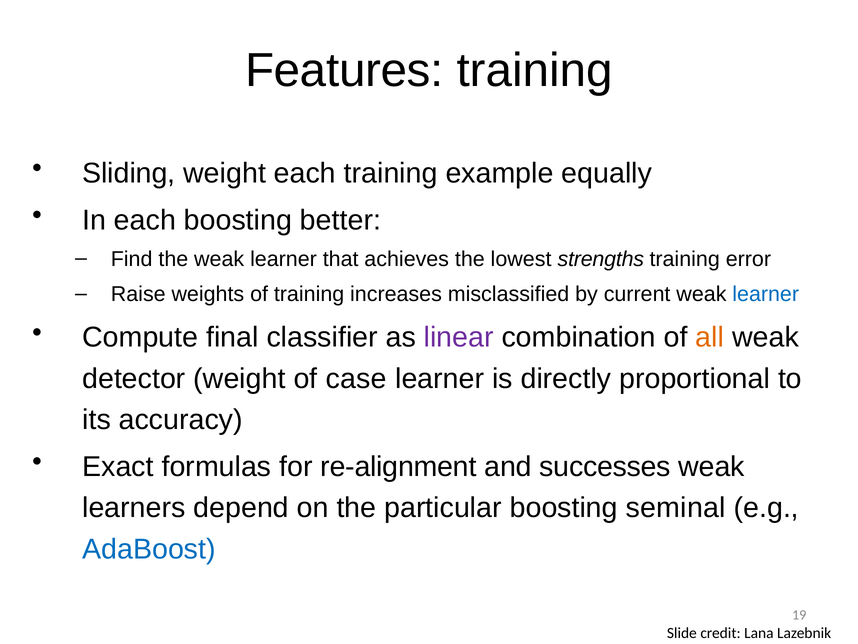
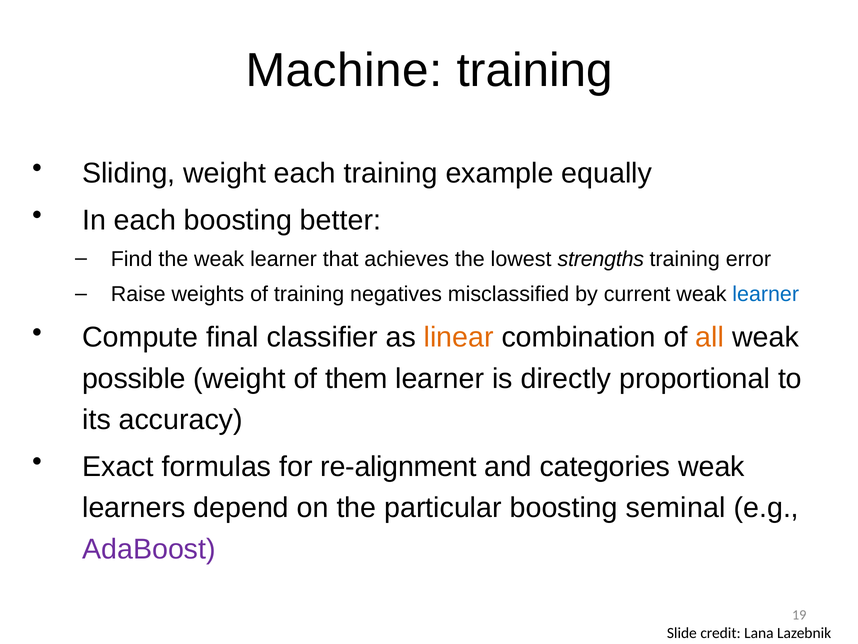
Features: Features -> Machine
increases: increases -> negatives
linear colour: purple -> orange
detector: detector -> possible
case: case -> them
successes: successes -> categories
AdaBoost colour: blue -> purple
